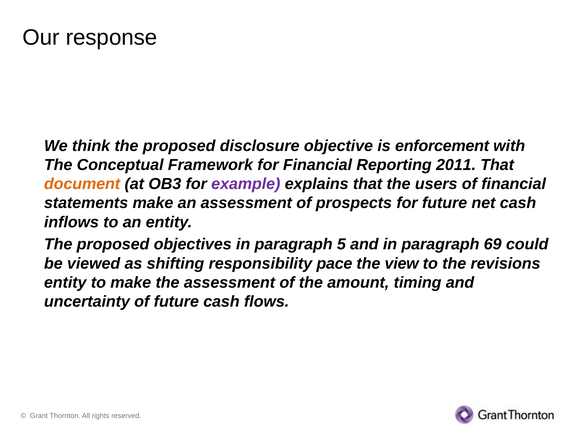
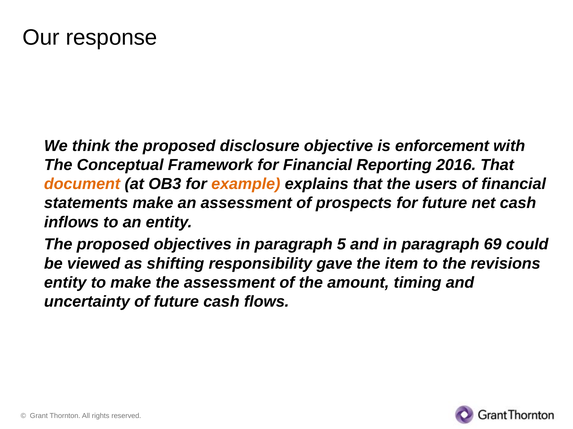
2011: 2011 -> 2016
example colour: purple -> orange
pace: pace -> gave
view: view -> item
